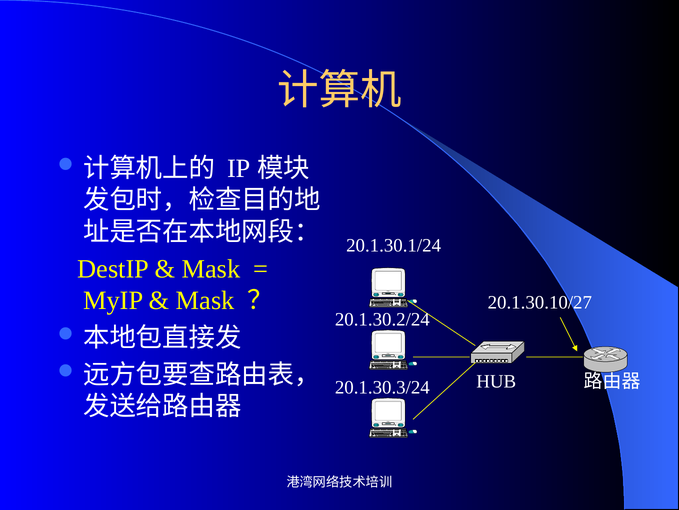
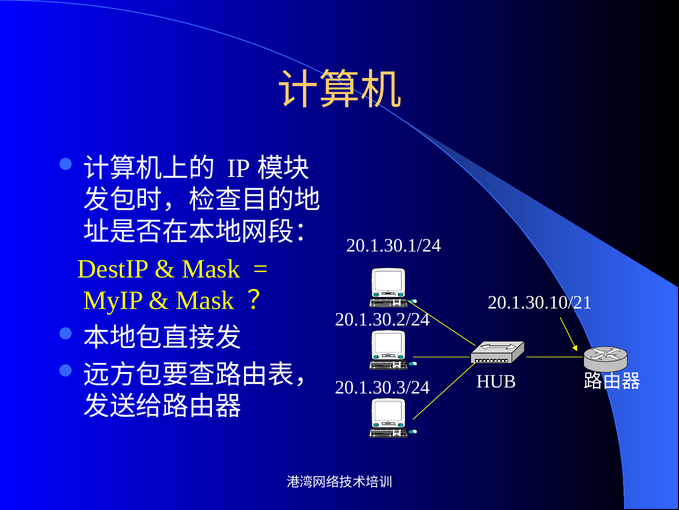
20.1.30.10/27: 20.1.30.10/27 -> 20.1.30.10/21
